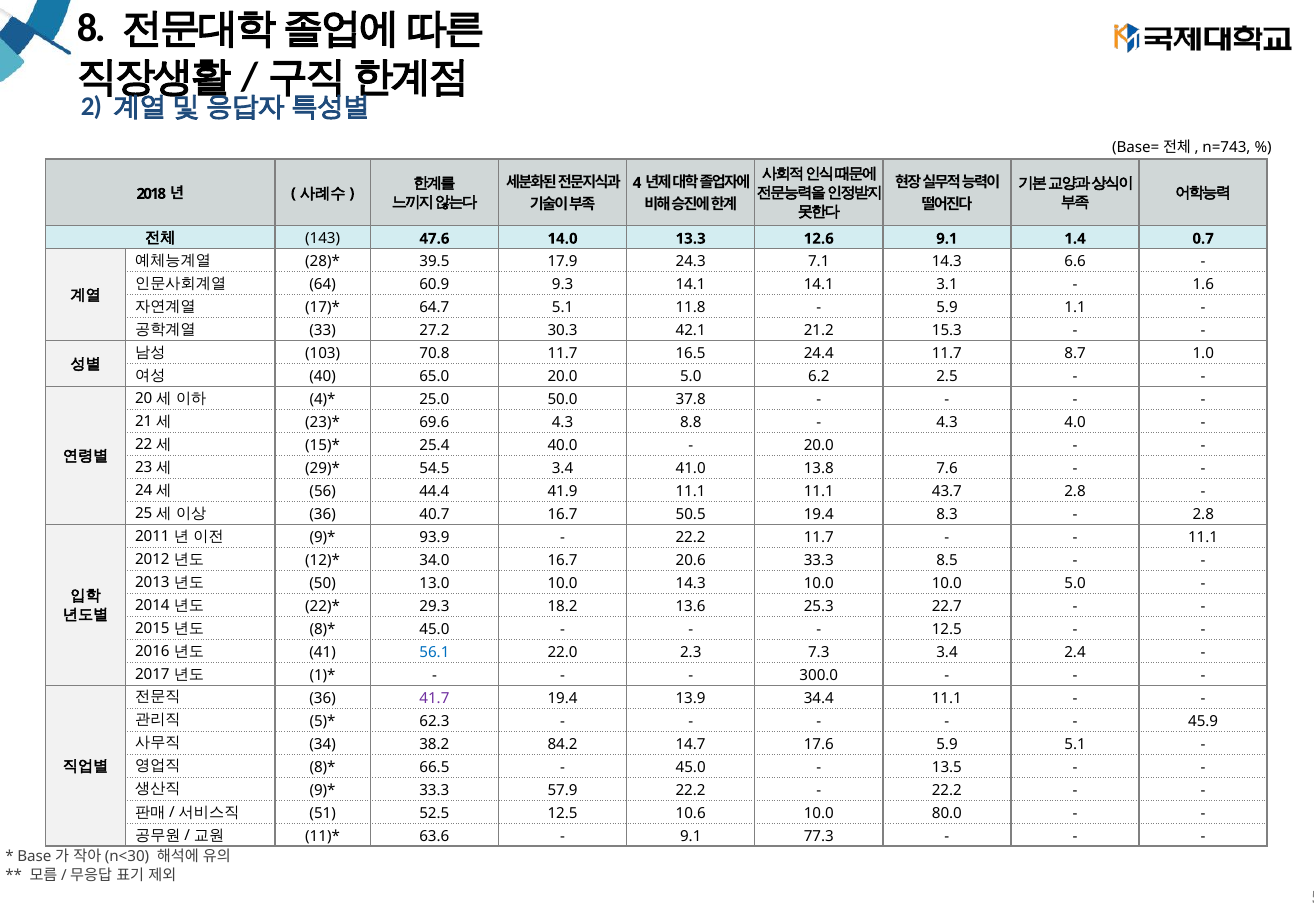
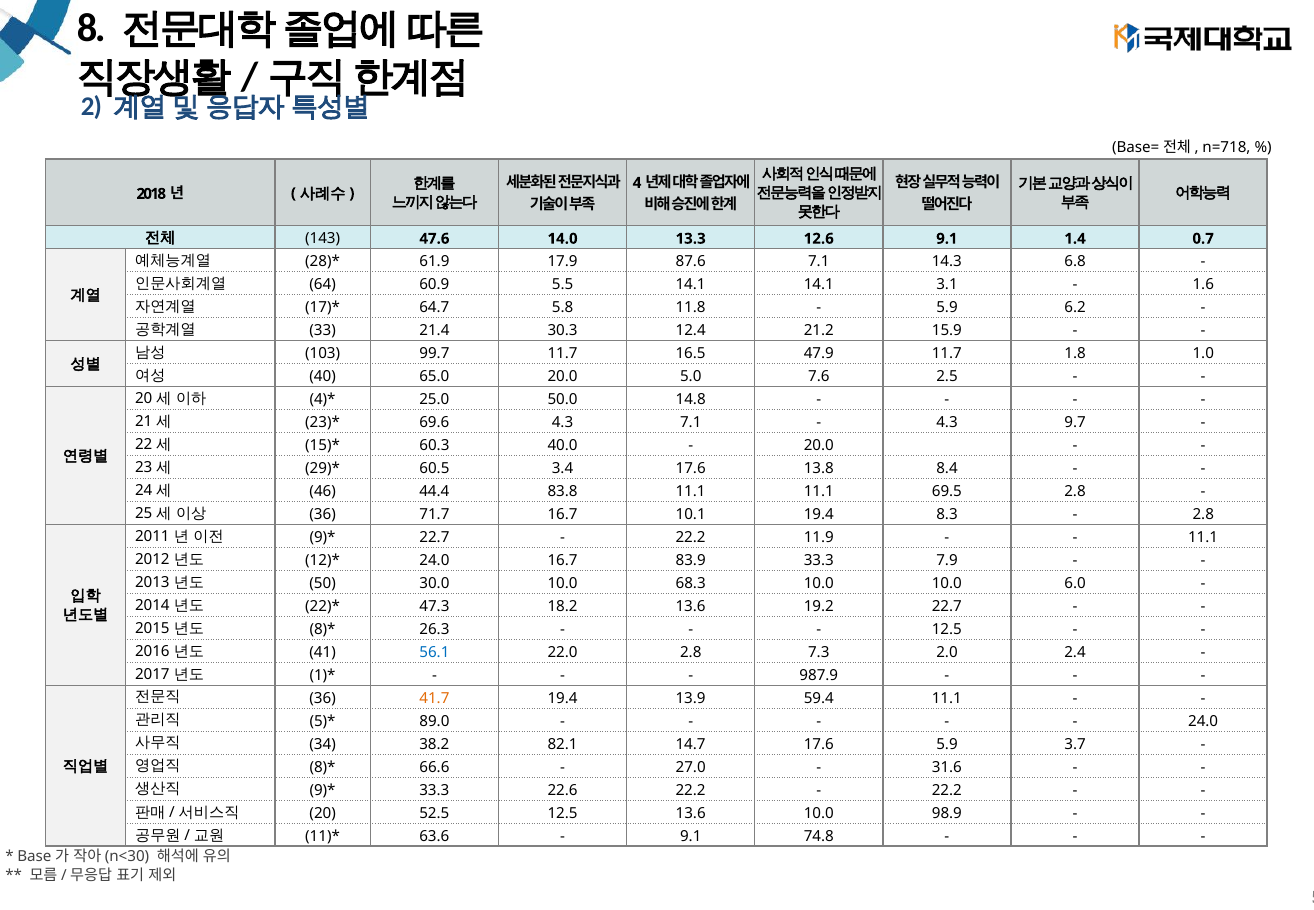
n=743: n=743 -> n=718
39.5: 39.5 -> 61.9
24.3: 24.3 -> 87.6
6.6: 6.6 -> 6.8
9.3: 9.3 -> 5.5
64.7 5.1: 5.1 -> 5.8
1.1: 1.1 -> 6.2
27.2: 27.2 -> 21.4
42.1: 42.1 -> 12.4
15.3: 15.3 -> 15.9
70.8: 70.8 -> 99.7
24.4: 24.4 -> 47.9
8.7: 8.7 -> 1.8
6.2: 6.2 -> 7.6
37.8: 37.8 -> 14.8
4.3 8.8: 8.8 -> 7.1
4.0: 4.0 -> 9.7
25.4: 25.4 -> 60.3
54.5: 54.5 -> 60.5
3.4 41.0: 41.0 -> 17.6
7.6: 7.6 -> 8.4
56: 56 -> 46
41.9: 41.9 -> 83.8
43.7: 43.7 -> 69.5
40.7: 40.7 -> 71.7
50.5: 50.5 -> 10.1
93.9 at (434, 537): 93.9 -> 22.7
22.2 11.7: 11.7 -> 11.9
34.0 at (434, 560): 34.0 -> 24.0
20.6: 20.6 -> 83.9
8.5: 8.5 -> 7.9
13.0: 13.0 -> 30.0
10.0 14.3: 14.3 -> 68.3
10.0 5.0: 5.0 -> 6.0
29.3: 29.3 -> 47.3
25.3: 25.3 -> 19.2
45.0 at (434, 629): 45.0 -> 26.3
22.0 2.3: 2.3 -> 2.8
7.3 3.4: 3.4 -> 2.0
300.0: 300.0 -> 987.9
41.7 colour: purple -> orange
34.4: 34.4 -> 59.4
62.3: 62.3 -> 89.0
45.9 at (1203, 721): 45.9 -> 24.0
84.2: 84.2 -> 82.1
5.9 5.1: 5.1 -> 3.7
66.5: 66.5 -> 66.6
45.0 at (691, 767): 45.0 -> 27.0
13.5: 13.5 -> 31.6
57.9: 57.9 -> 22.6
51 at (323, 813): 51 -> 20
12.5 10.6: 10.6 -> 13.6
80.0: 80.0 -> 98.9
77.3: 77.3 -> 74.8
